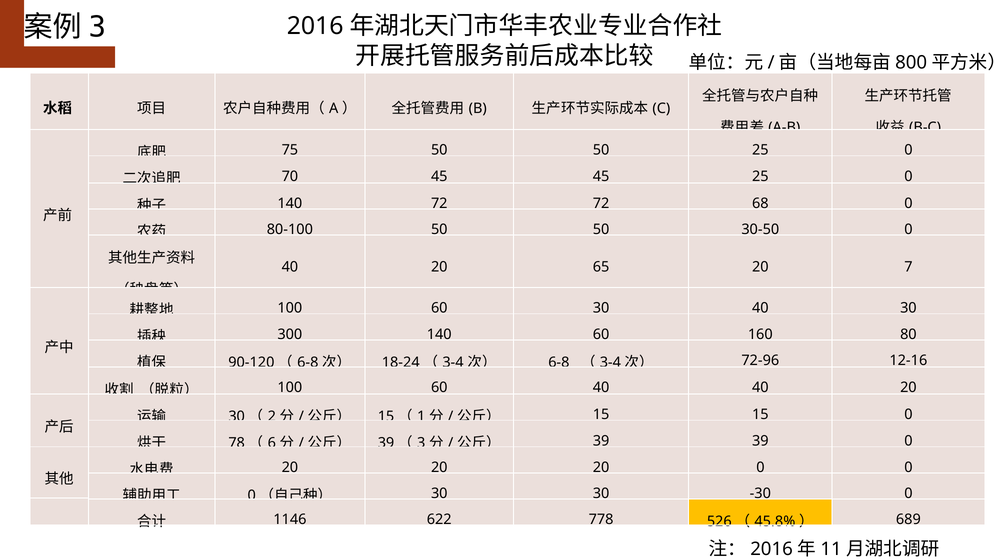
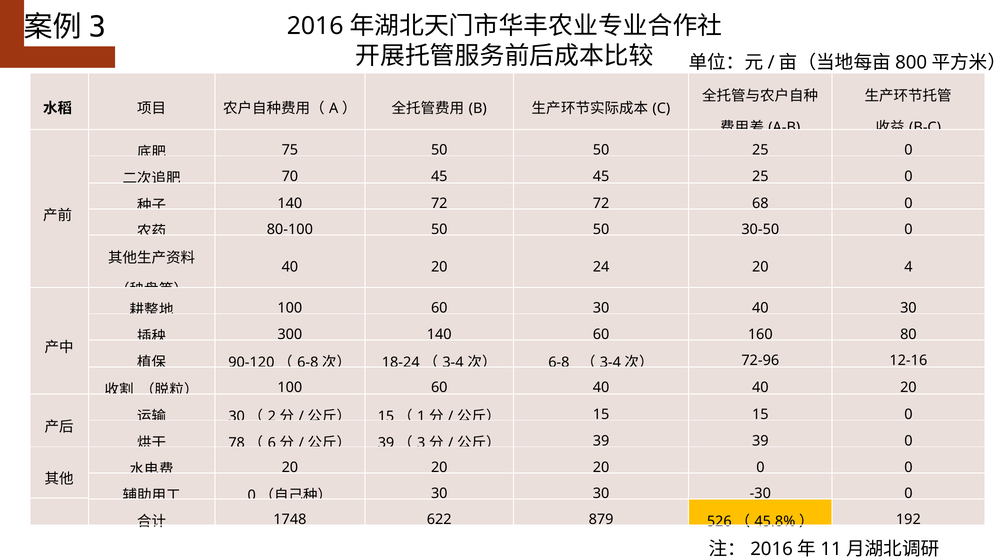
65: 65 -> 24
7: 7 -> 4
1146: 1146 -> 1748
778: 778 -> 879
689: 689 -> 192
